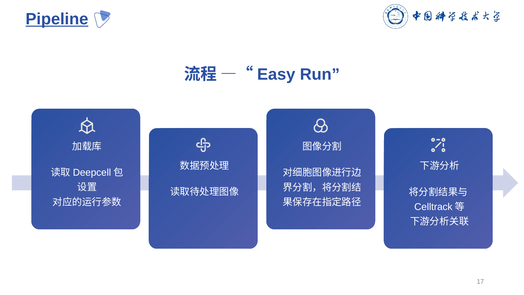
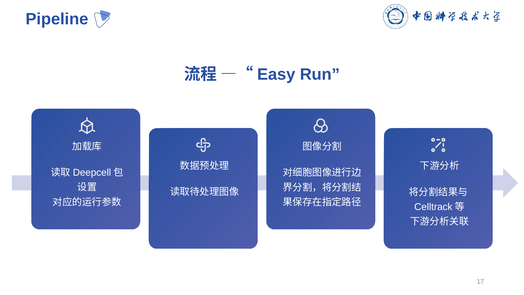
Pipeline underline: present -> none
